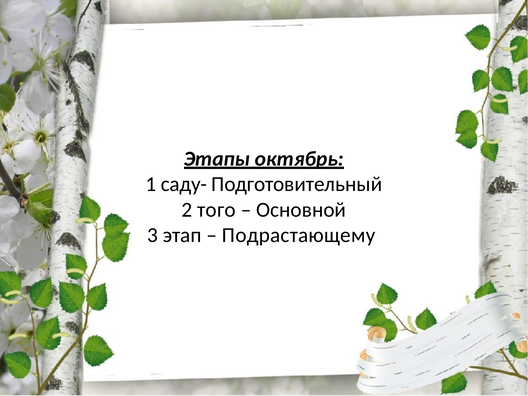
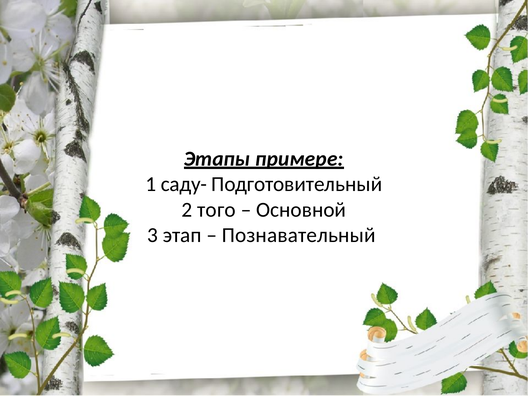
октябрь: октябрь -> примере
Подрастающему: Подрастающему -> Познавательный
